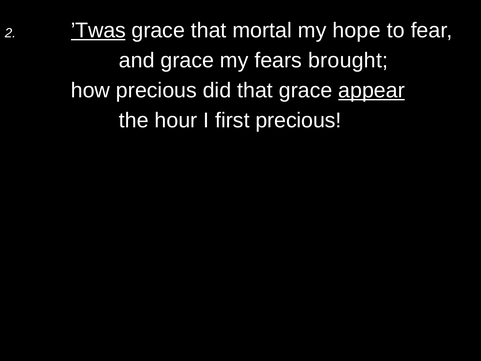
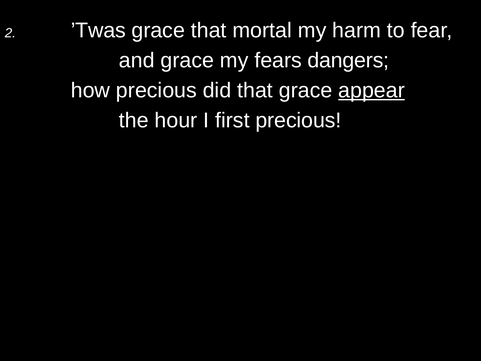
’Twas underline: present -> none
hope: hope -> harm
brought: brought -> dangers
